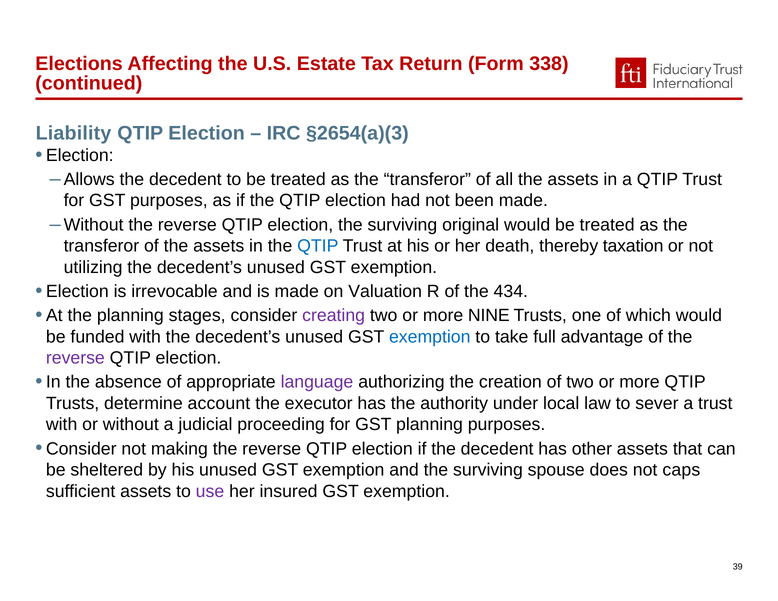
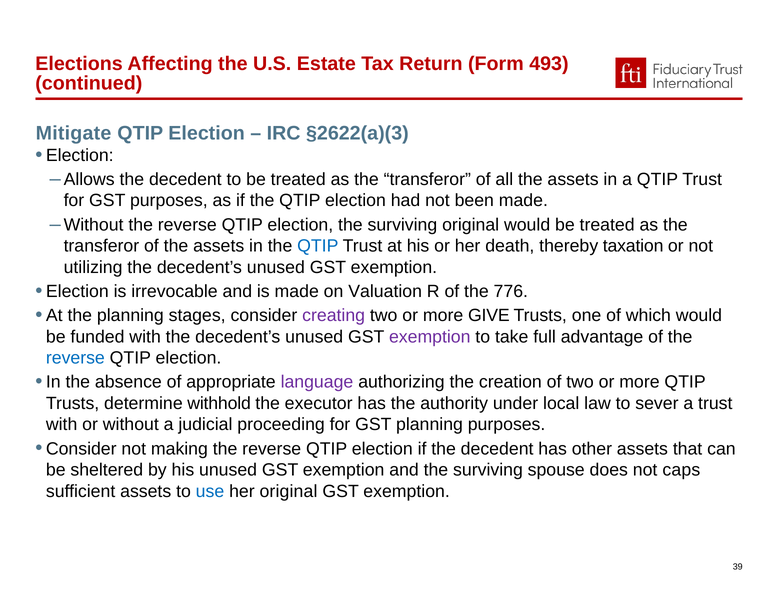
338: 338 -> 493
Liability: Liability -> Mitigate
§2654(a)(3: §2654(a)(3 -> §2622(a)(3
434: 434 -> 776
NINE: NINE -> GIVE
exemption at (430, 337) colour: blue -> purple
reverse at (75, 358) colour: purple -> blue
account: account -> withhold
use colour: purple -> blue
her insured: insured -> original
